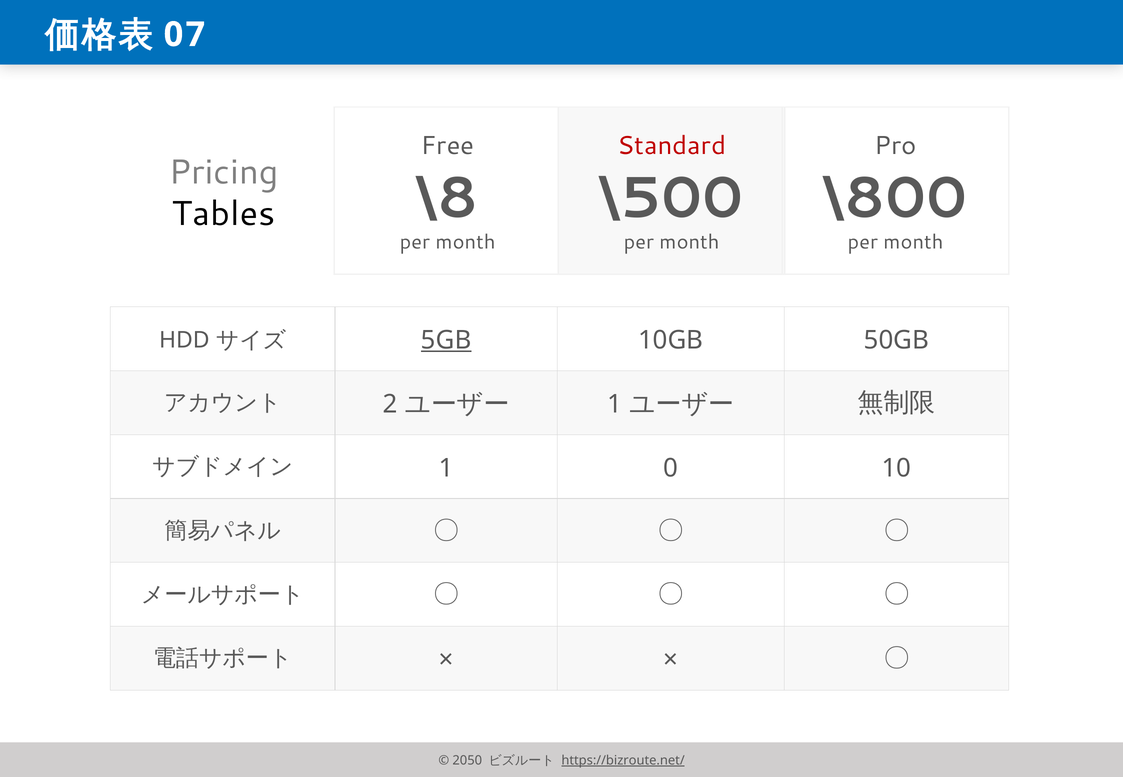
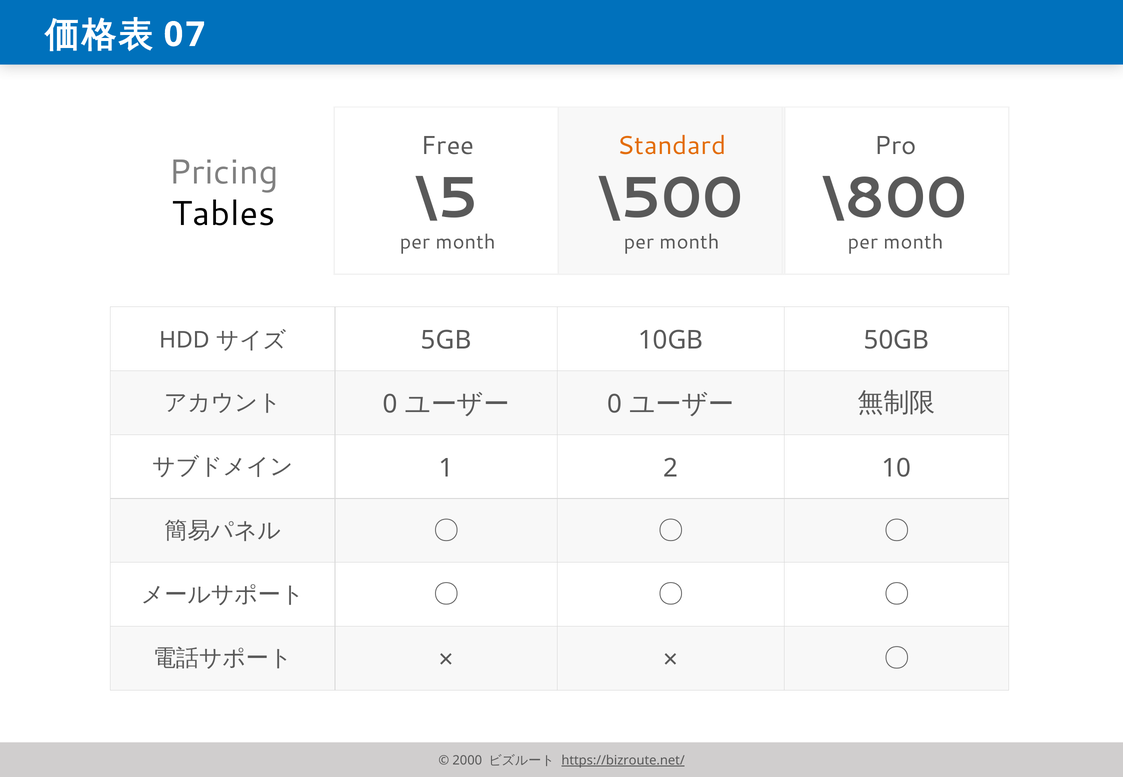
Standard colour: red -> orange
\8: \8 -> \5
5GB underline: present -> none
2 at (390, 404): 2 -> 0
1 at (615, 404): 1 -> 0
0: 0 -> 2
2050: 2050 -> 2000
